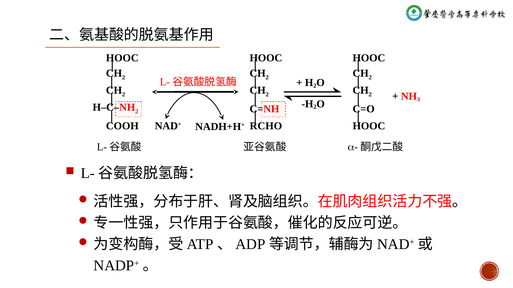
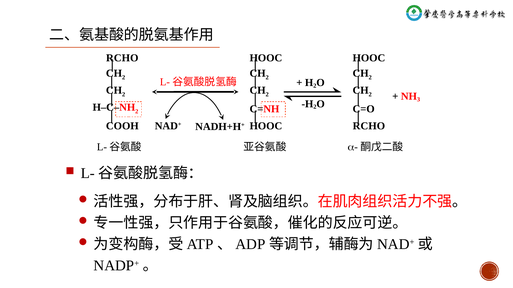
HOOC at (122, 58): HOOC -> RCHO
RCHO at (266, 126): RCHO -> HOOC
HOOC at (369, 126): HOOC -> RCHO
